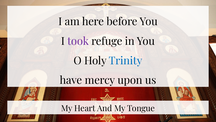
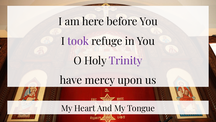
Trinity colour: blue -> purple
